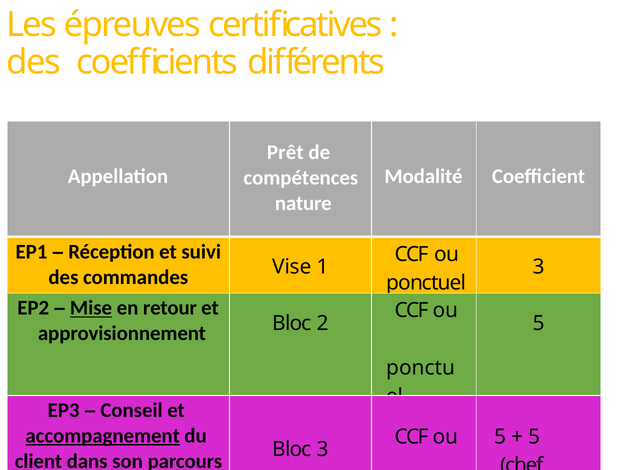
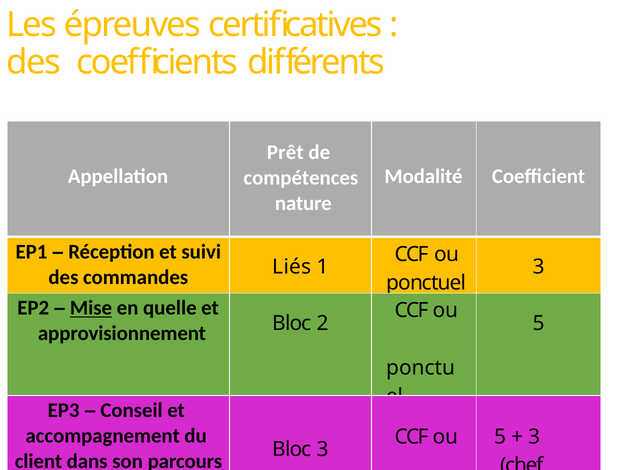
Vise: Vise -> Liés
retour: retour -> quelle
accompagnement underline: present -> none
5 at (534, 437): 5 -> 3
